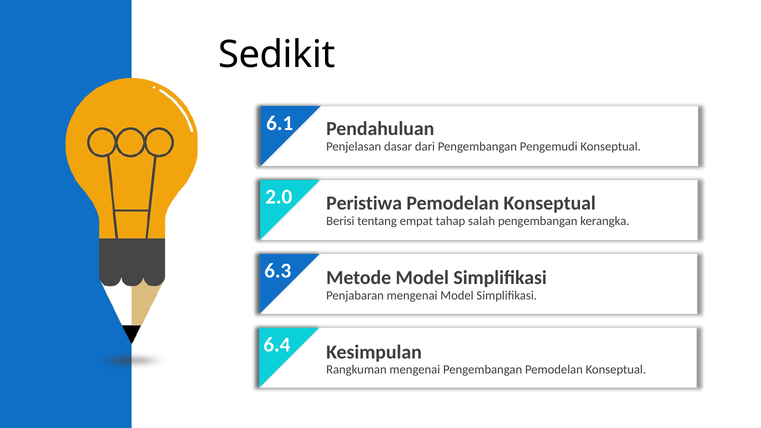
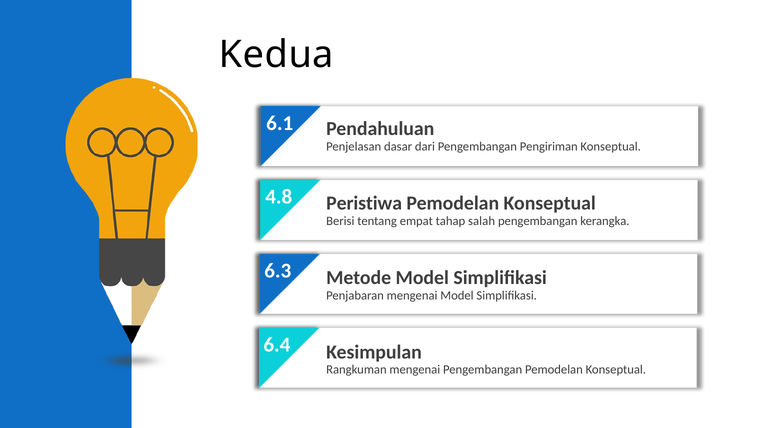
Sedikit: Sedikit -> Kedua
Pengemudi: Pengemudi -> Pengiriman
2.0: 2.0 -> 4.8
